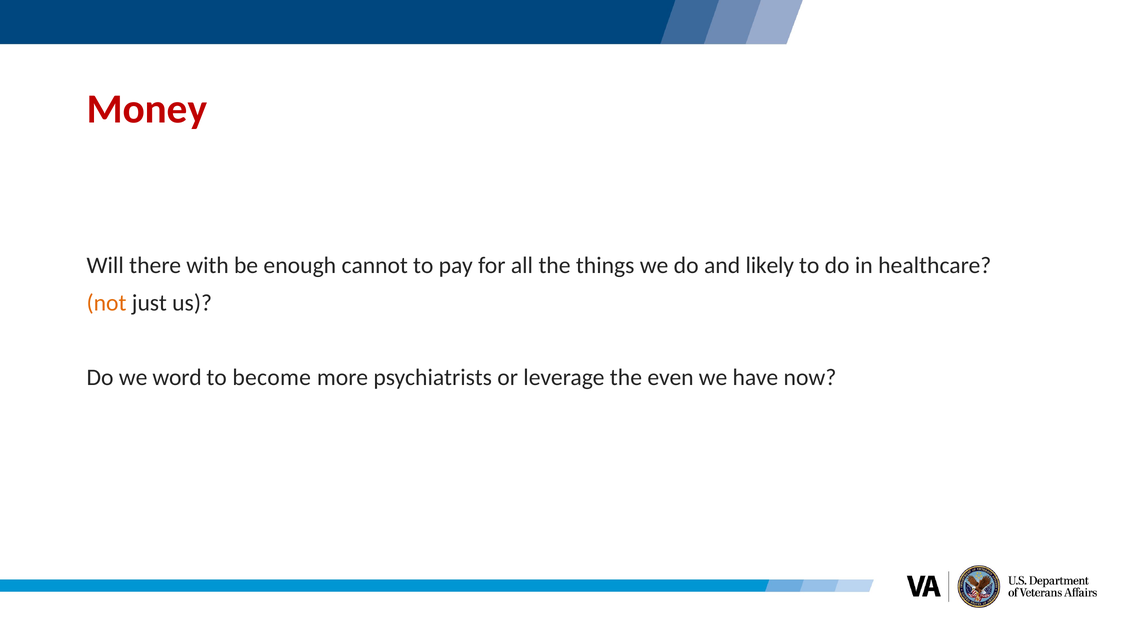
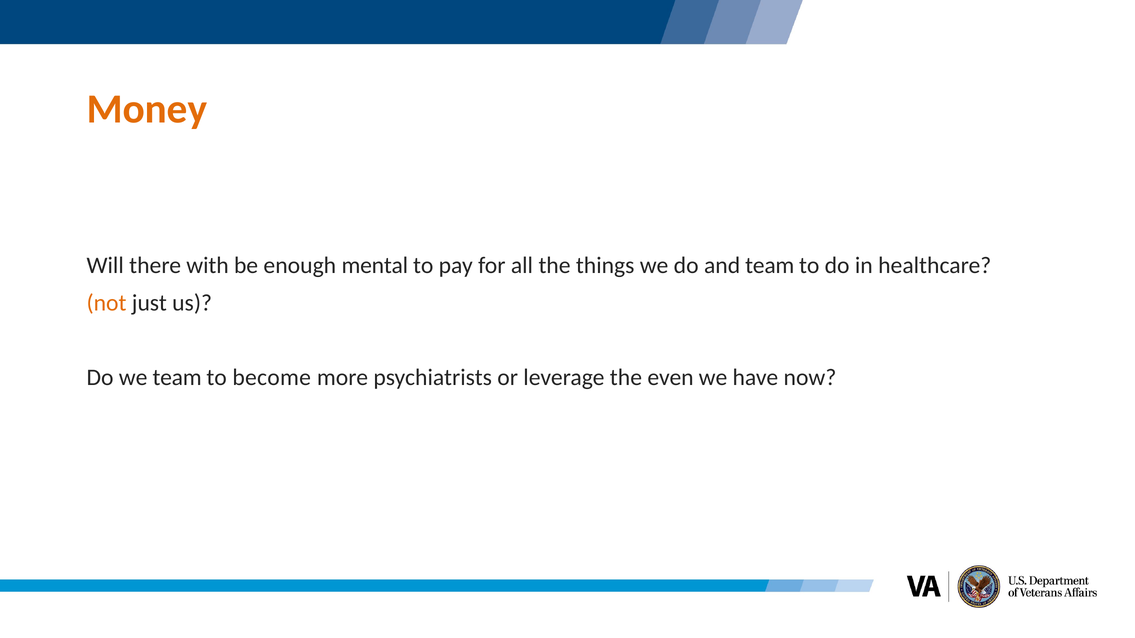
Money colour: red -> orange
cannot: cannot -> mental
and likely: likely -> team
we word: word -> team
